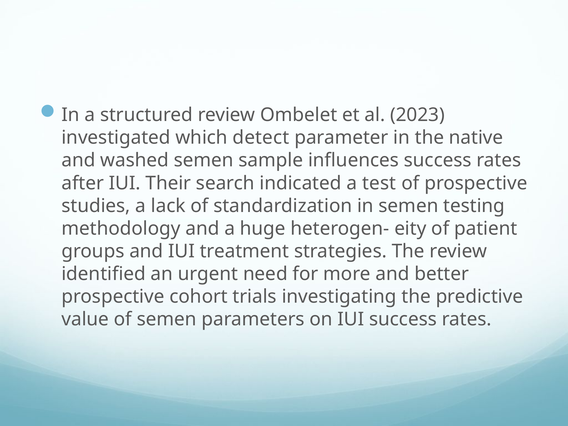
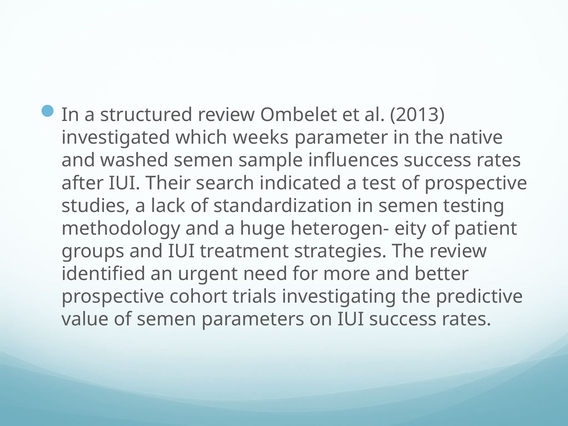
2023: 2023 -> 2013
detect: detect -> weeks
